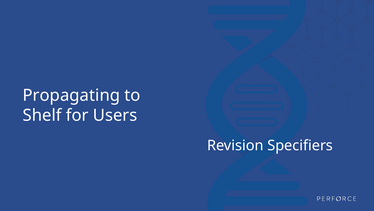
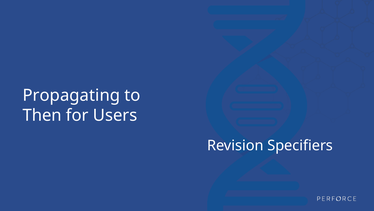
Shelf: Shelf -> Then
